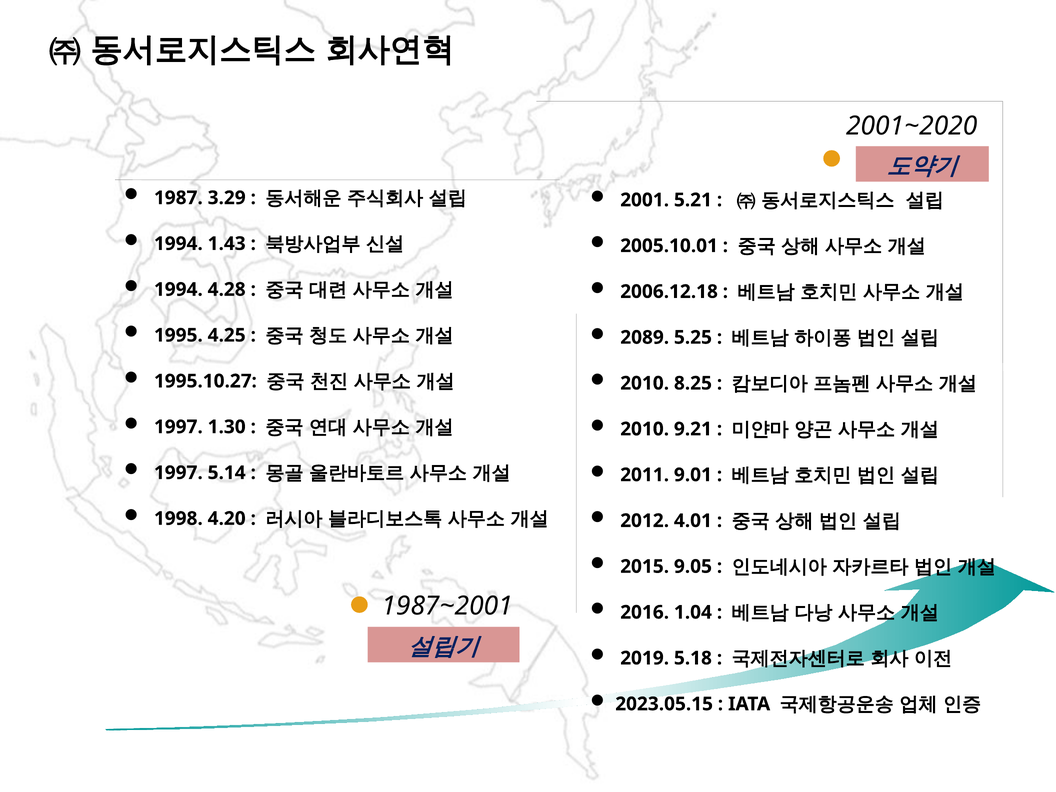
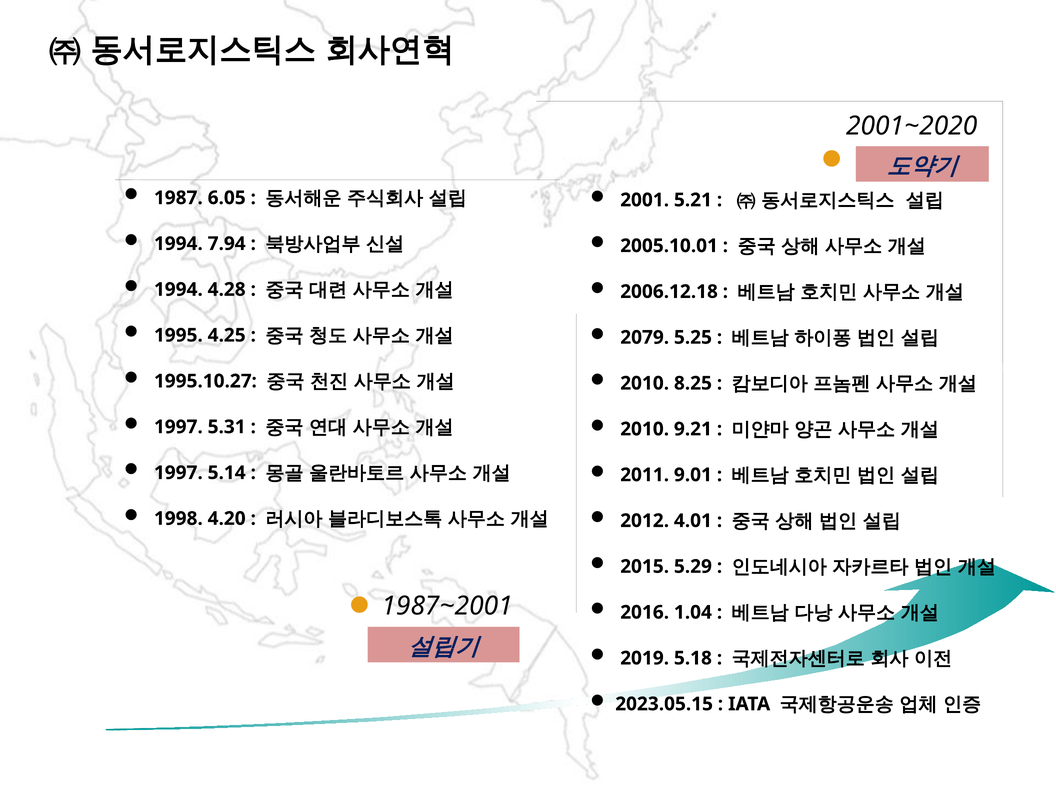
3.29: 3.29 -> 6.05
1.43: 1.43 -> 7.94
2089: 2089 -> 2079
1.30: 1.30 -> 5.31
9.05: 9.05 -> 5.29
